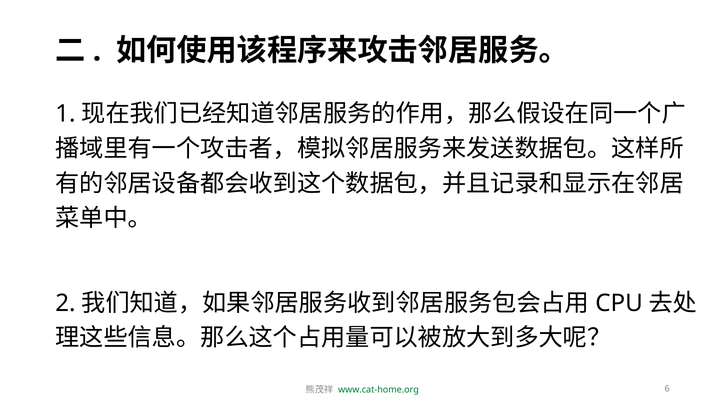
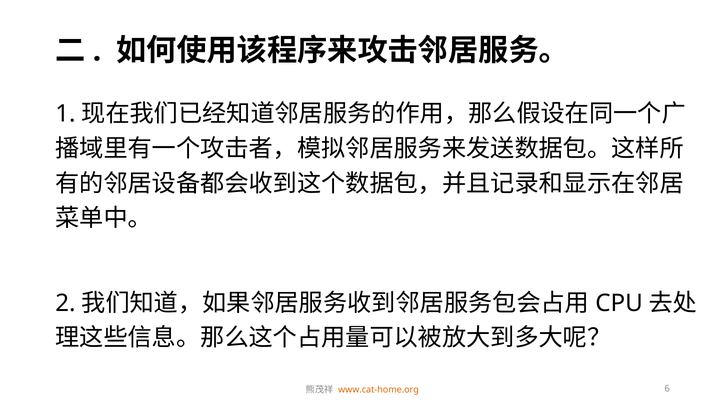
www.cat-home.org colour: green -> orange
